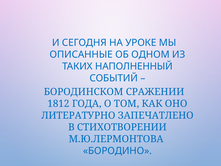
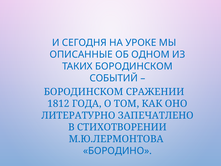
ТАКИХ НАПОЛНЕННЫЙ: НАПОЛНЕННЫЙ -> БОРОДИНСКОМ
